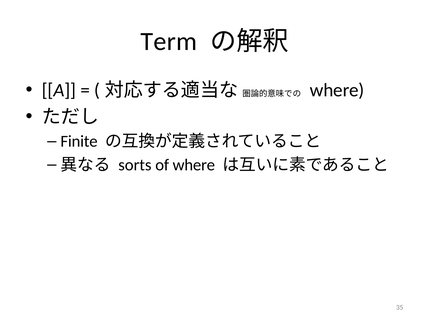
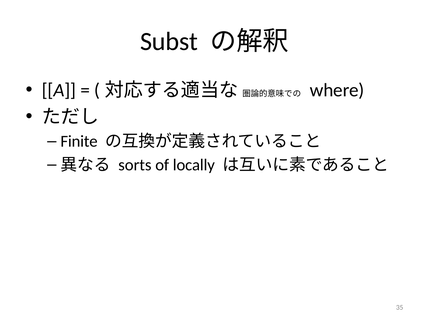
Term: Term -> Subst
of where: where -> locally
